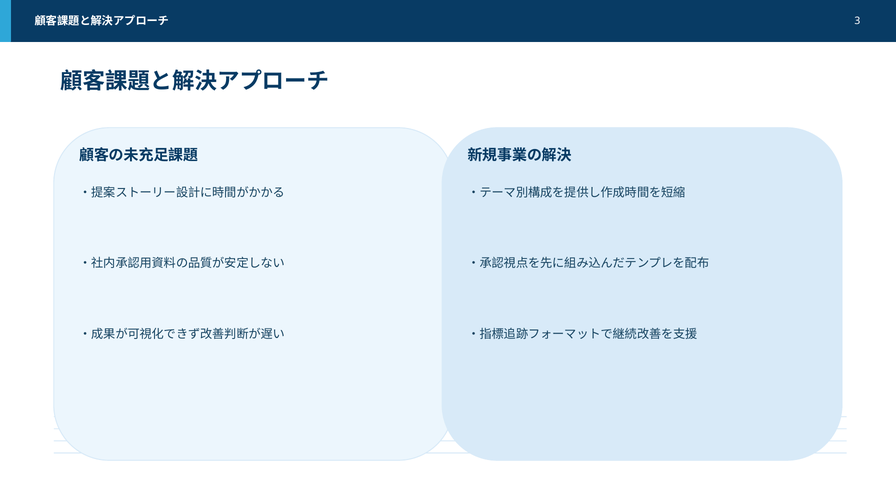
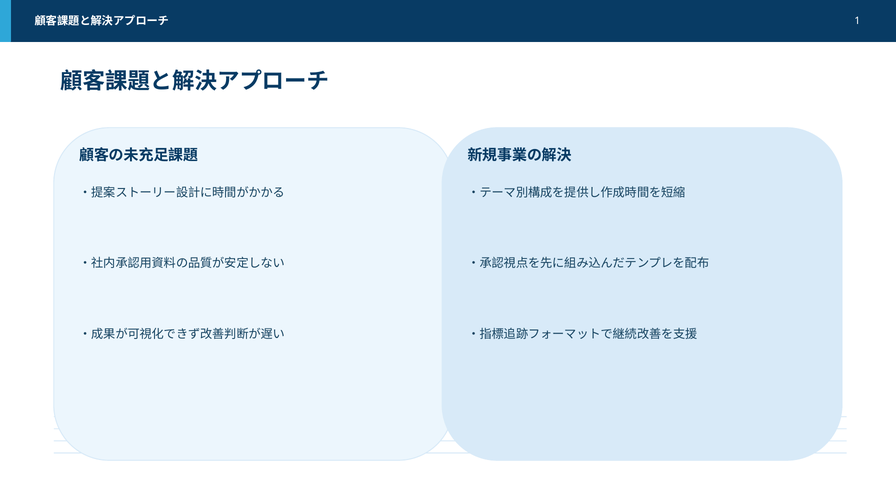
3: 3 -> 1
